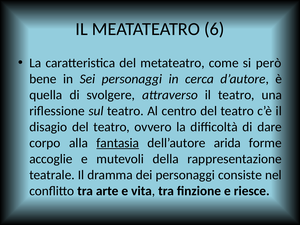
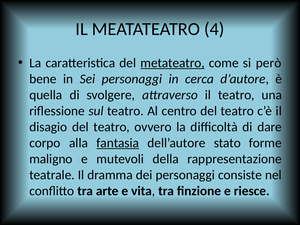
6: 6 -> 4
metateatro underline: none -> present
arida: arida -> stato
accoglie: accoglie -> maligno
